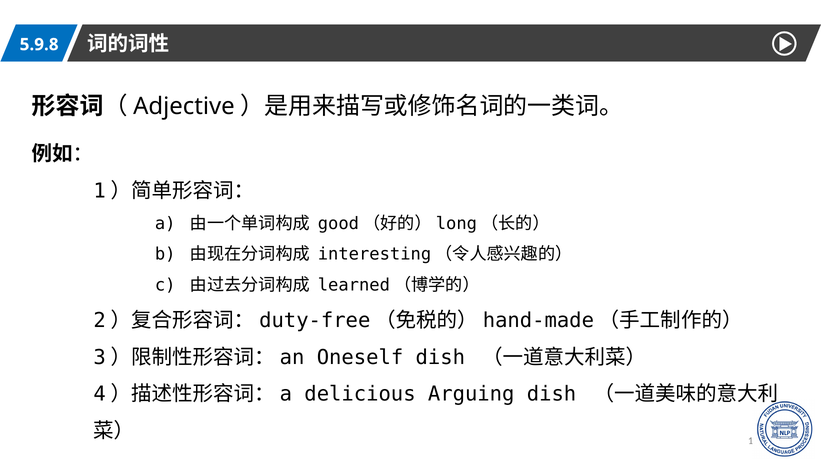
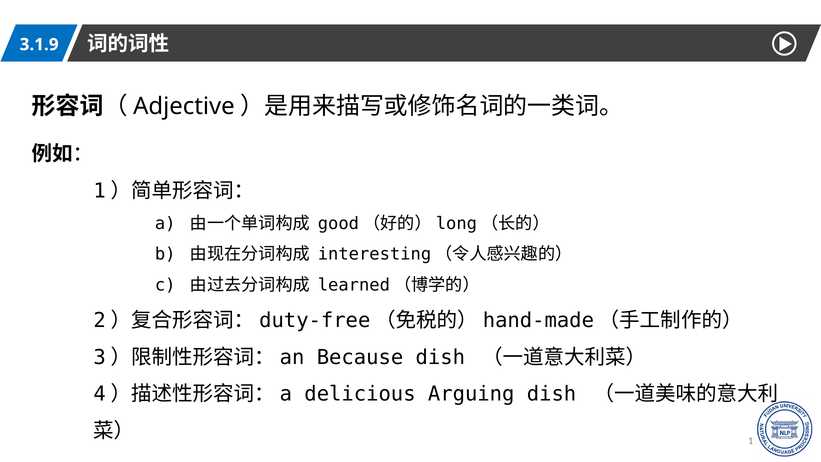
5.9.8: 5.9.8 -> 3.1.9
Oneself: Oneself -> Because
